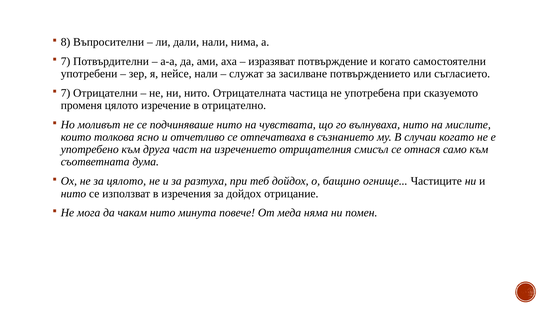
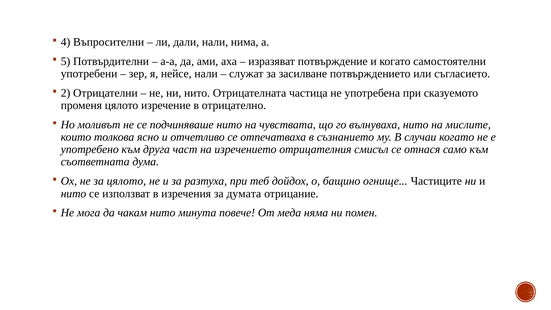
8: 8 -> 4
7 at (66, 61): 7 -> 5
7 at (66, 93): 7 -> 2
за дойдох: дойдох -> думата
